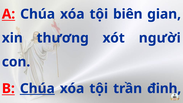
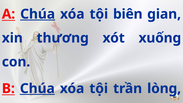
Chúa at (38, 14) underline: none -> present
người: người -> xuống
đinh: đinh -> lòng
